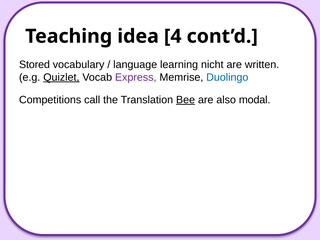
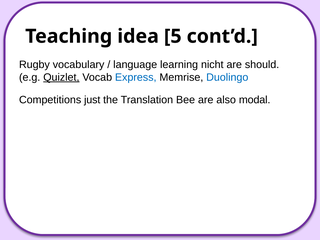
4: 4 -> 5
Stored: Stored -> Rugby
written: written -> should
Express colour: purple -> blue
call: call -> just
Bee underline: present -> none
